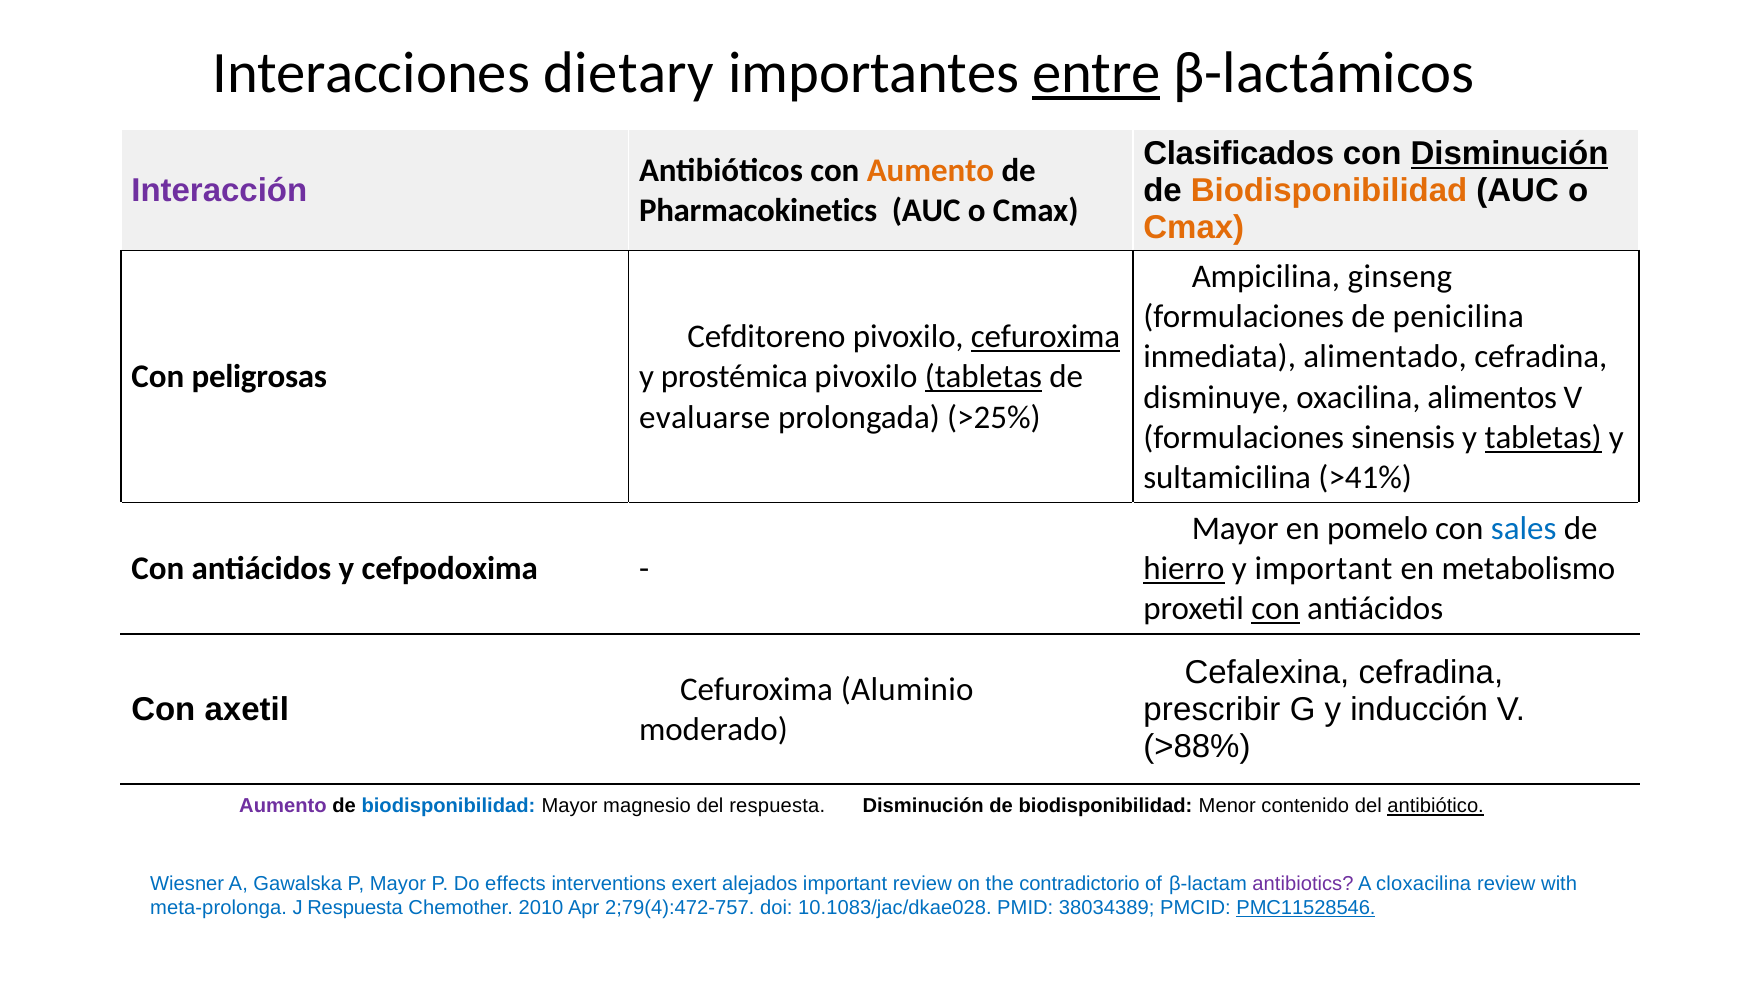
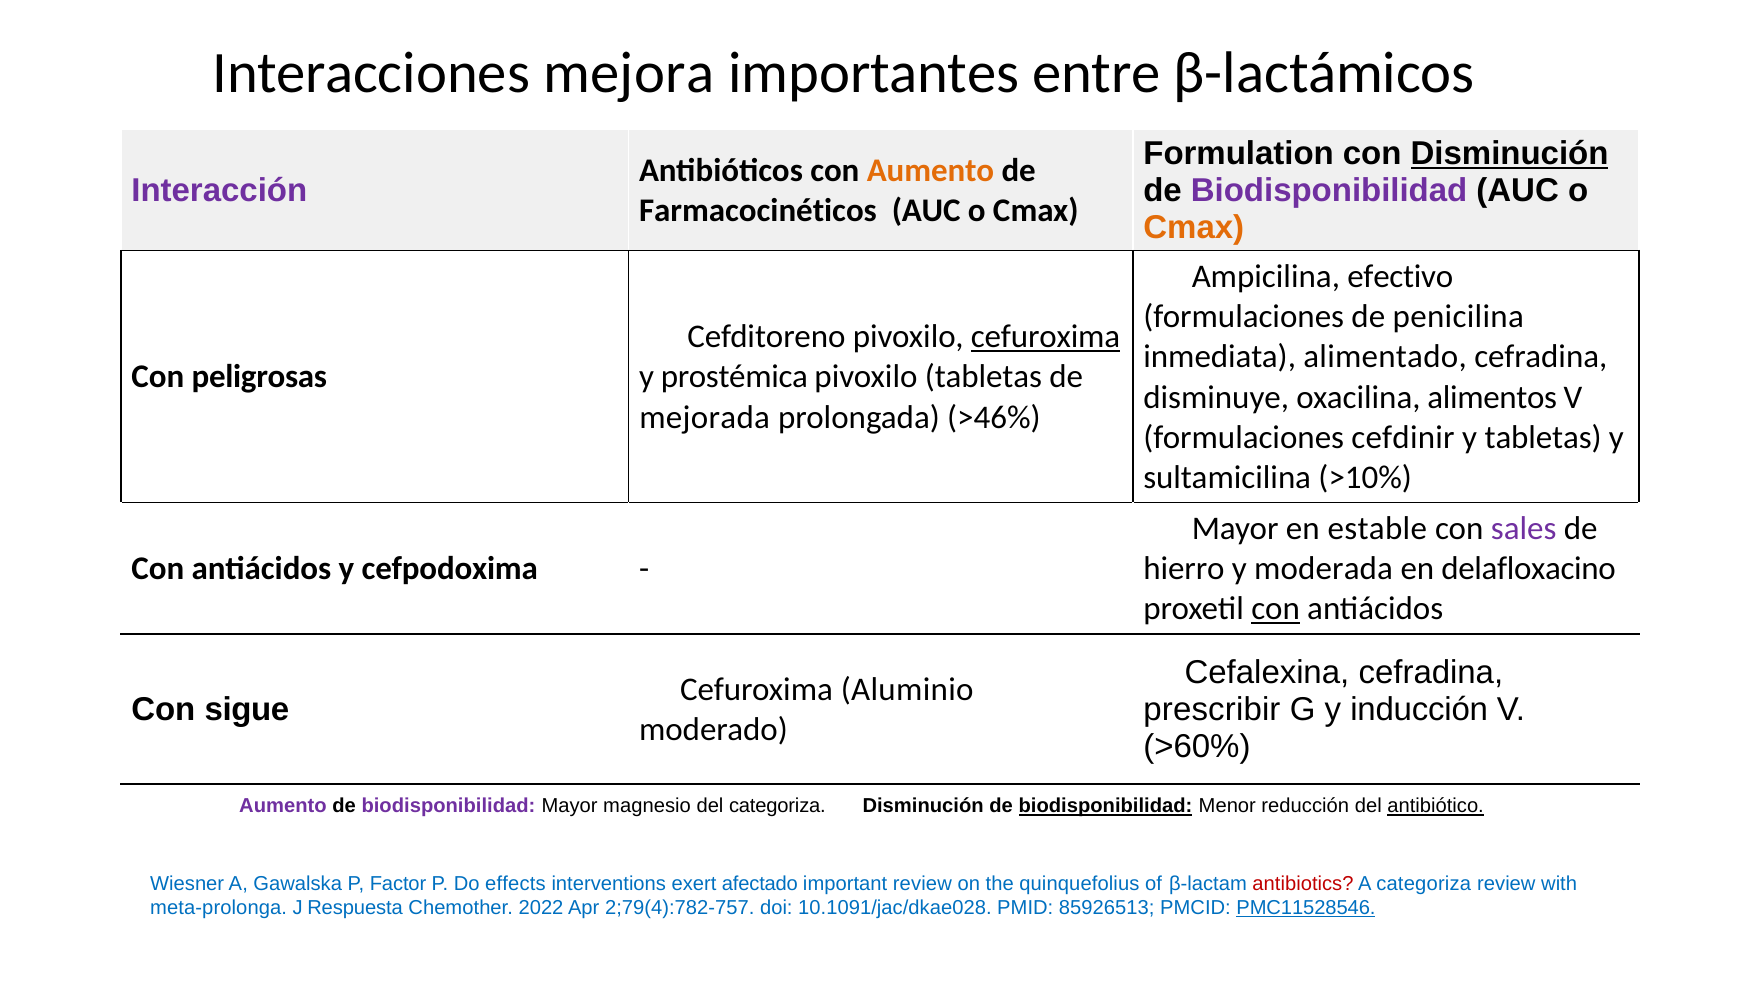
dietary: dietary -> mejora
entre underline: present -> none
Clasificados: Clasificados -> Formulation
Biodisponibilidad at (1329, 190) colour: orange -> purple
Pharmacokinetics: Pharmacokinetics -> Farmacocinéticos
ginseng: ginseng -> efectivo
tabletas at (983, 377) underline: present -> none
evaluarse: evaluarse -> mejorada
>25%: >25% -> >46%
sinensis: sinensis -> cefdinir
tabletas at (1543, 437) underline: present -> none
>41%: >41% -> >10%
pomelo: pomelo -> estable
sales colour: blue -> purple
hierro underline: present -> none
y important: important -> moderada
metabolismo: metabolismo -> delafloxacino
axetil: axetil -> sigue
>88%: >88% -> >60%
biodisponibilidad at (448, 806) colour: blue -> purple
del respuesta: respuesta -> categoriza
biodisponibilidad at (1106, 806) underline: none -> present
contenido: contenido -> reducción
P Mayor: Mayor -> Factor
alejados: alejados -> afectado
contradictorio: contradictorio -> quinquefolius
antibiotics colour: purple -> red
A cloxacilina: cloxacilina -> categoriza
2010: 2010 -> 2022
2;79(4):472-757: 2;79(4):472-757 -> 2;79(4):782-757
10.1083/jac/dkae028: 10.1083/jac/dkae028 -> 10.1091/jac/dkae028
38034389: 38034389 -> 85926513
